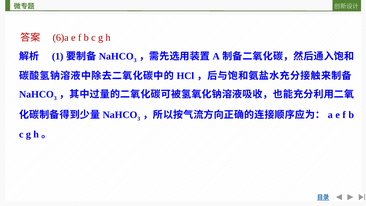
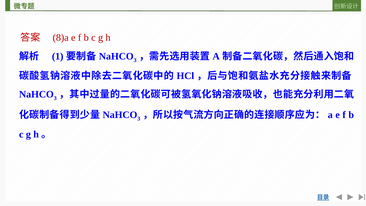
6)a: 6)a -> 8)a
